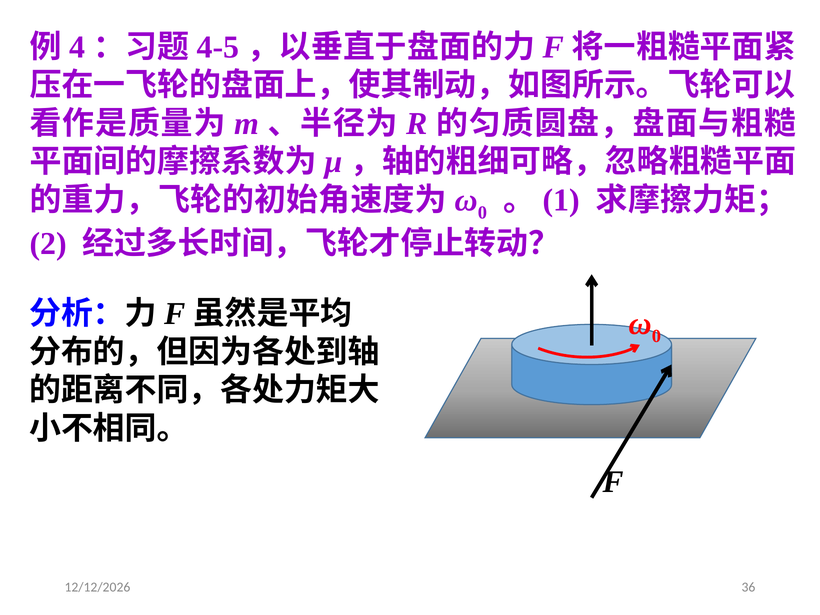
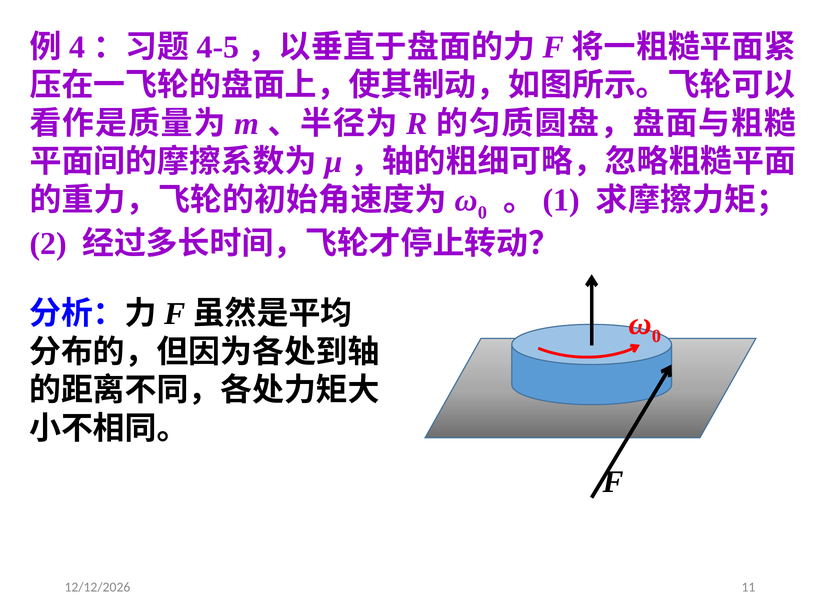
36: 36 -> 11
